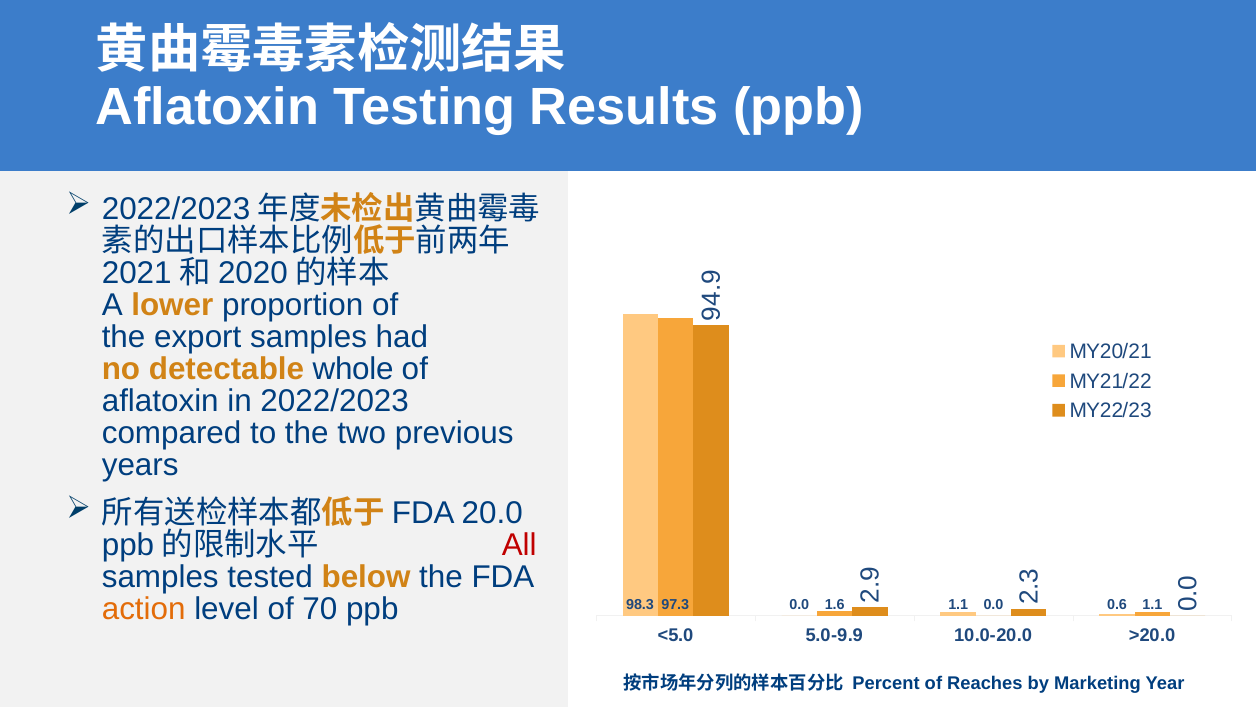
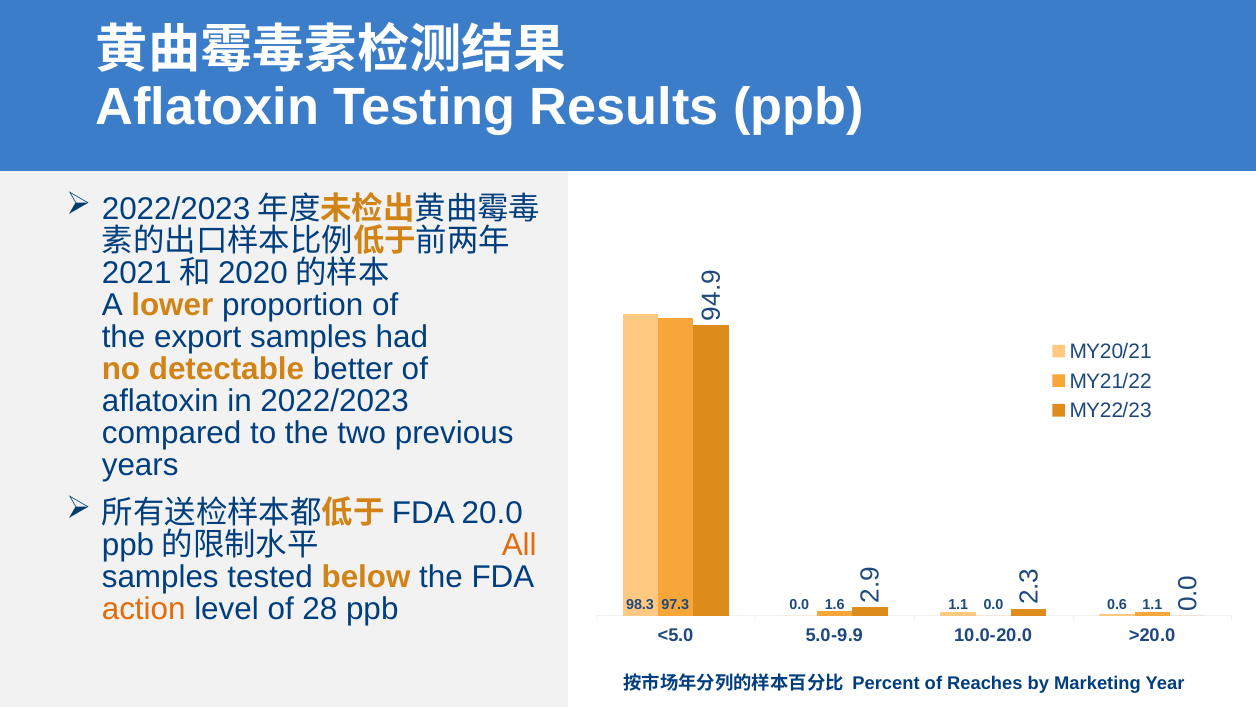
whole: whole -> better
All colour: red -> orange
70: 70 -> 28
